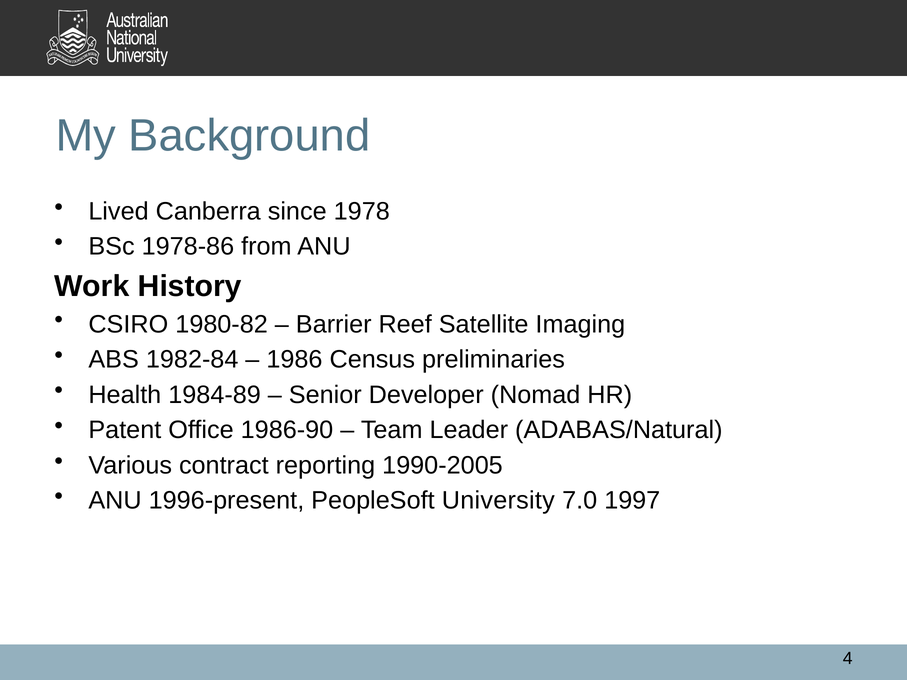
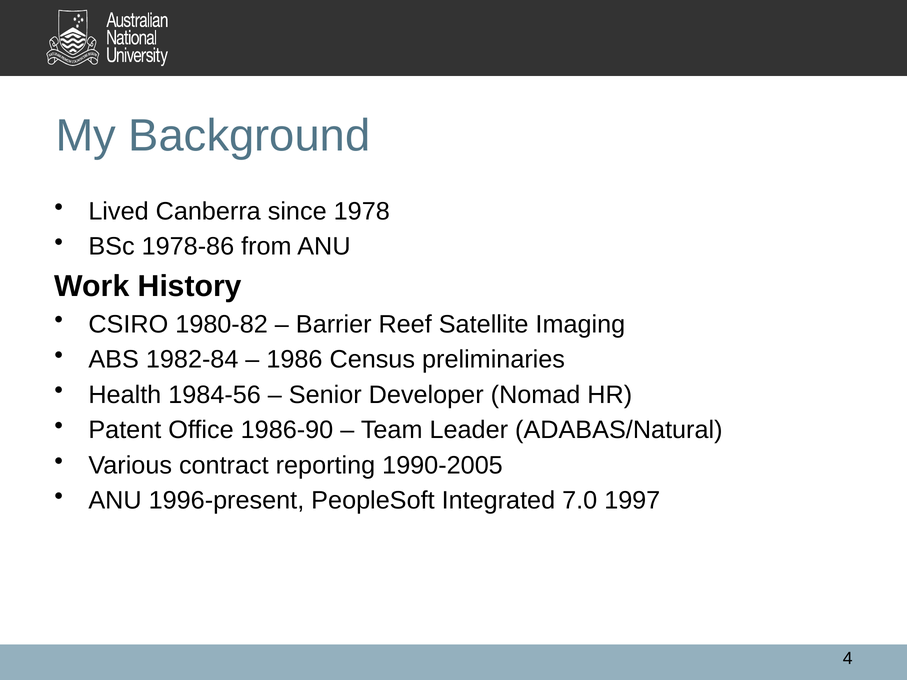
1984-89: 1984-89 -> 1984-56
University: University -> Integrated
